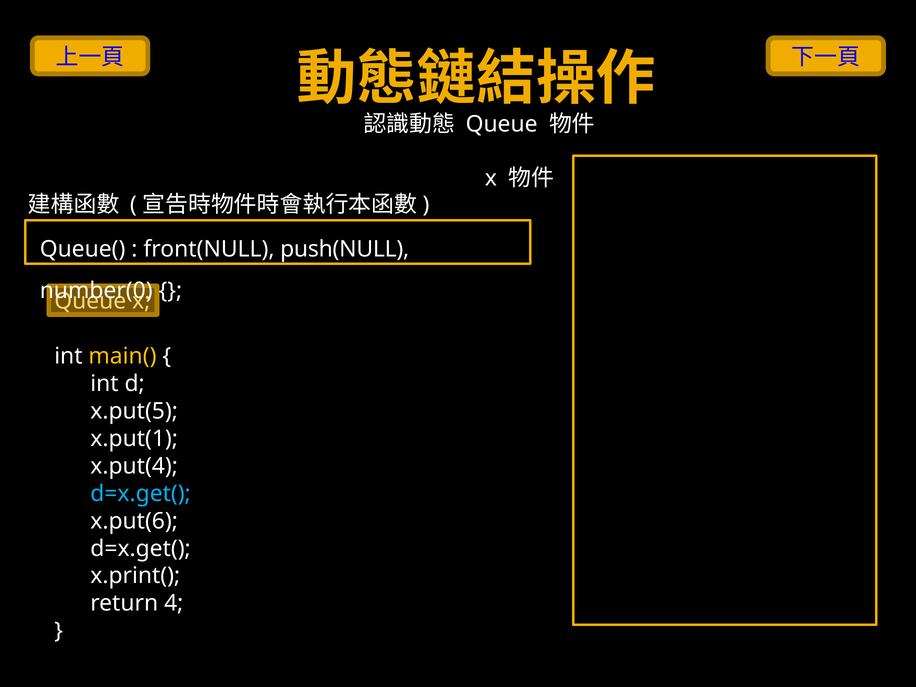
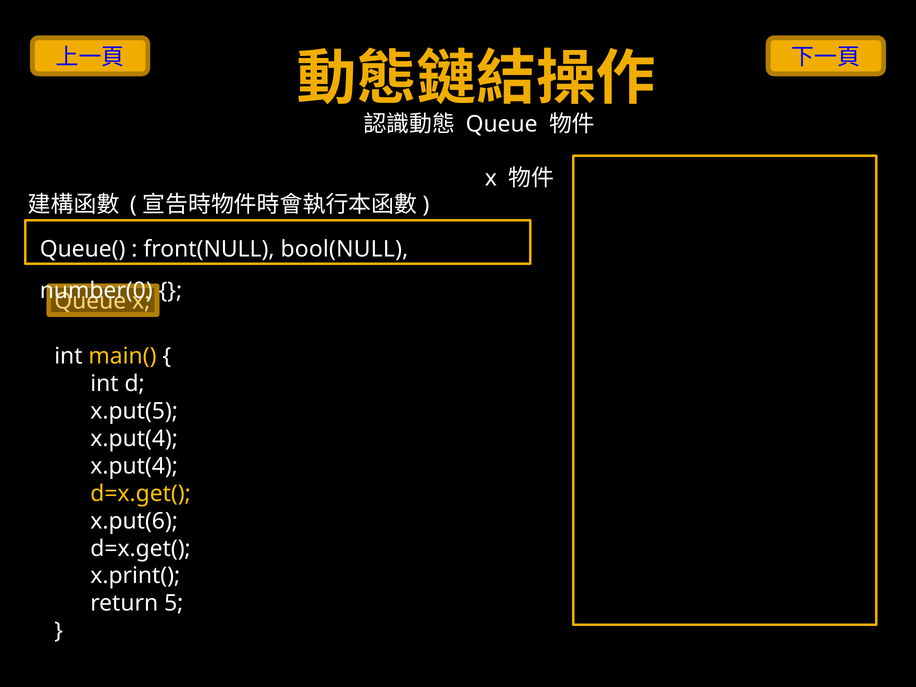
push(NULL: push(NULL -> bool(NULL
x.put(1 at (134, 439): x.put(1 -> x.put(4
d=x.get( at (141, 494) colour: light blue -> yellow
4: 4 -> 5
